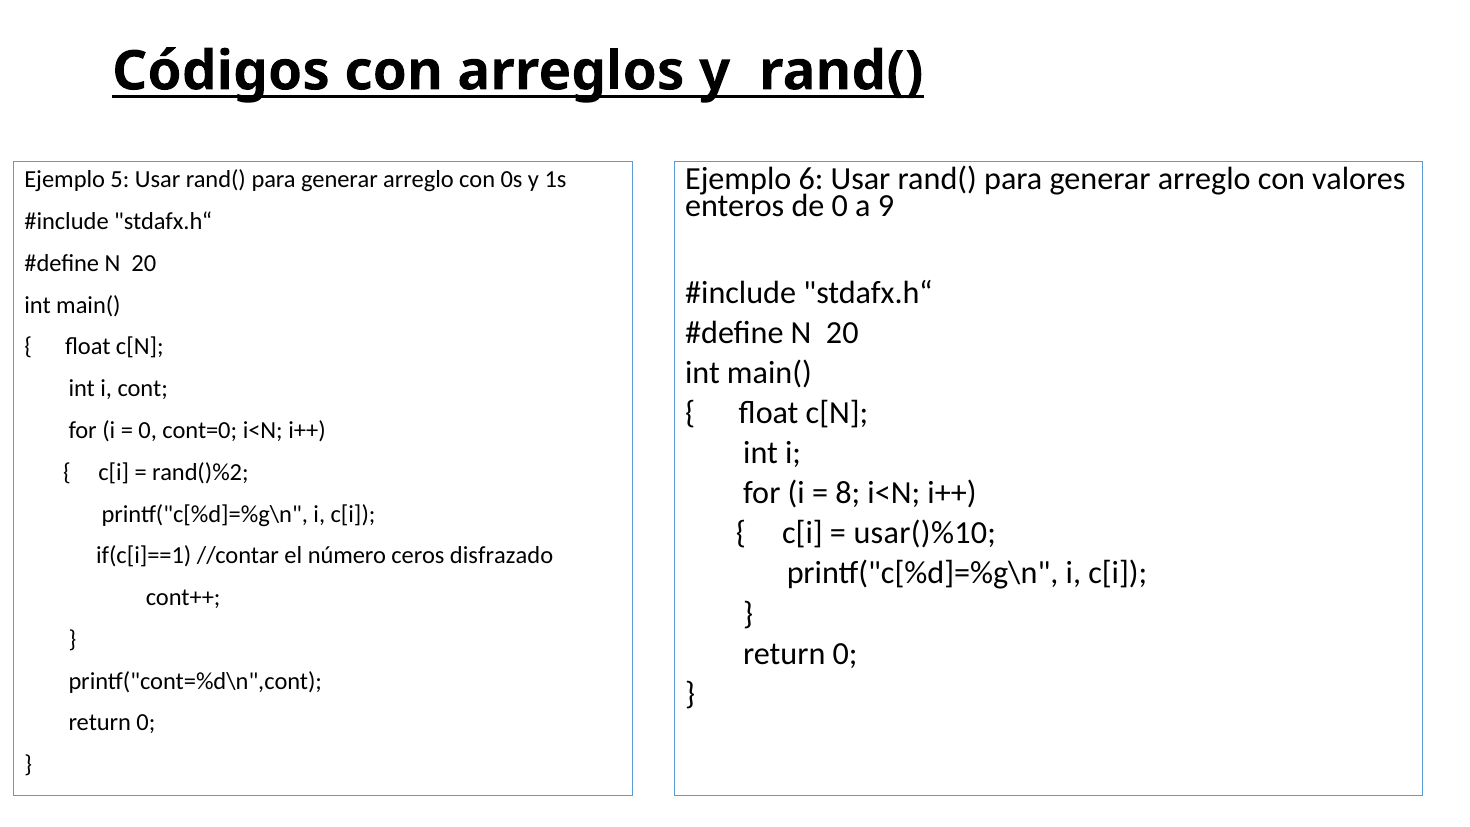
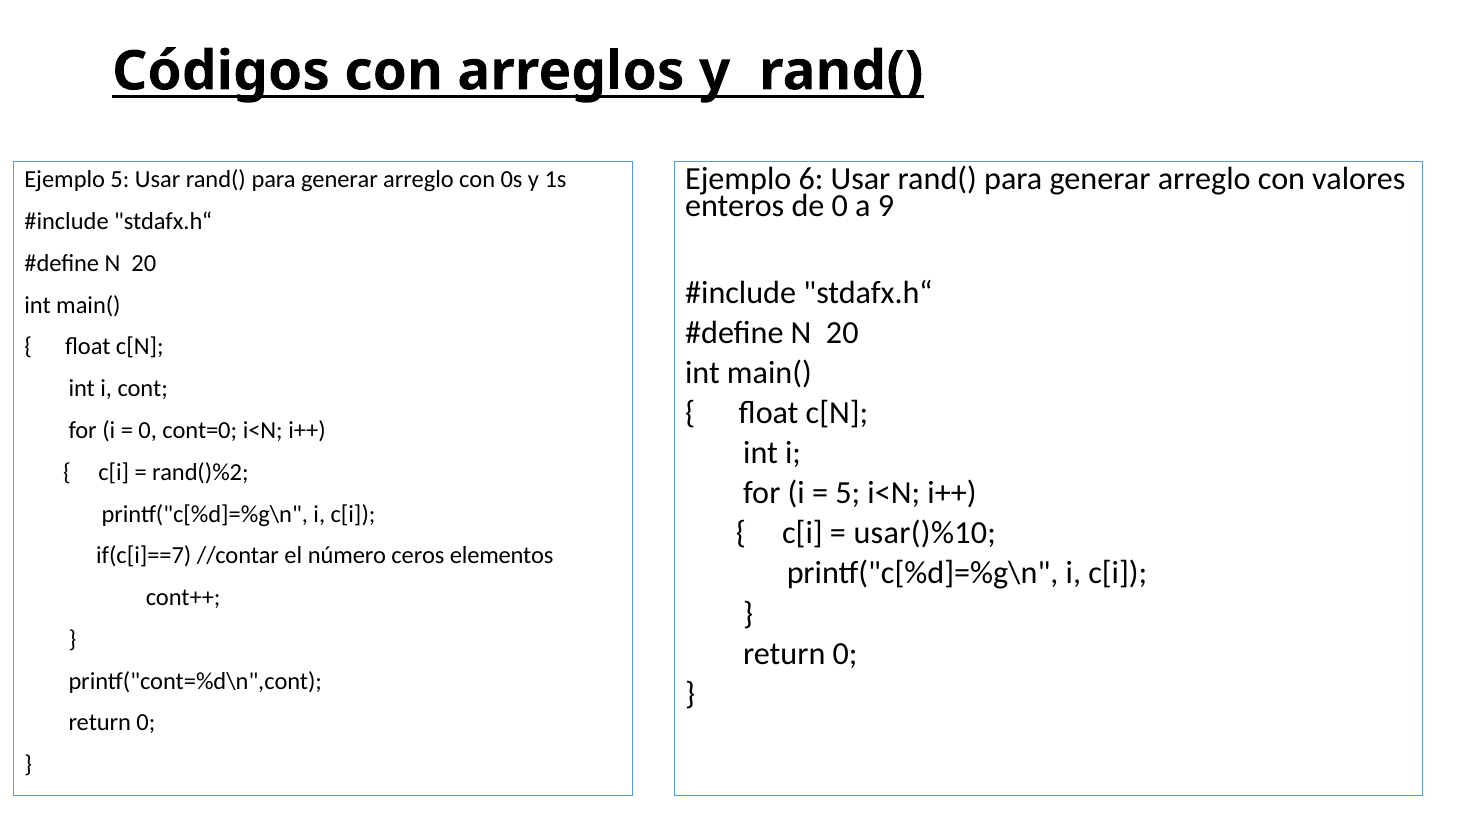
8 at (848, 493): 8 -> 5
if(c[i]==1: if(c[i]==1 -> if(c[i]==7
disfrazado: disfrazado -> elementos
